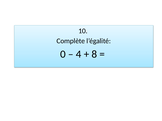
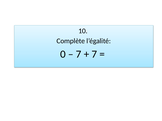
4 at (79, 54): 4 -> 7
8 at (94, 54): 8 -> 7
